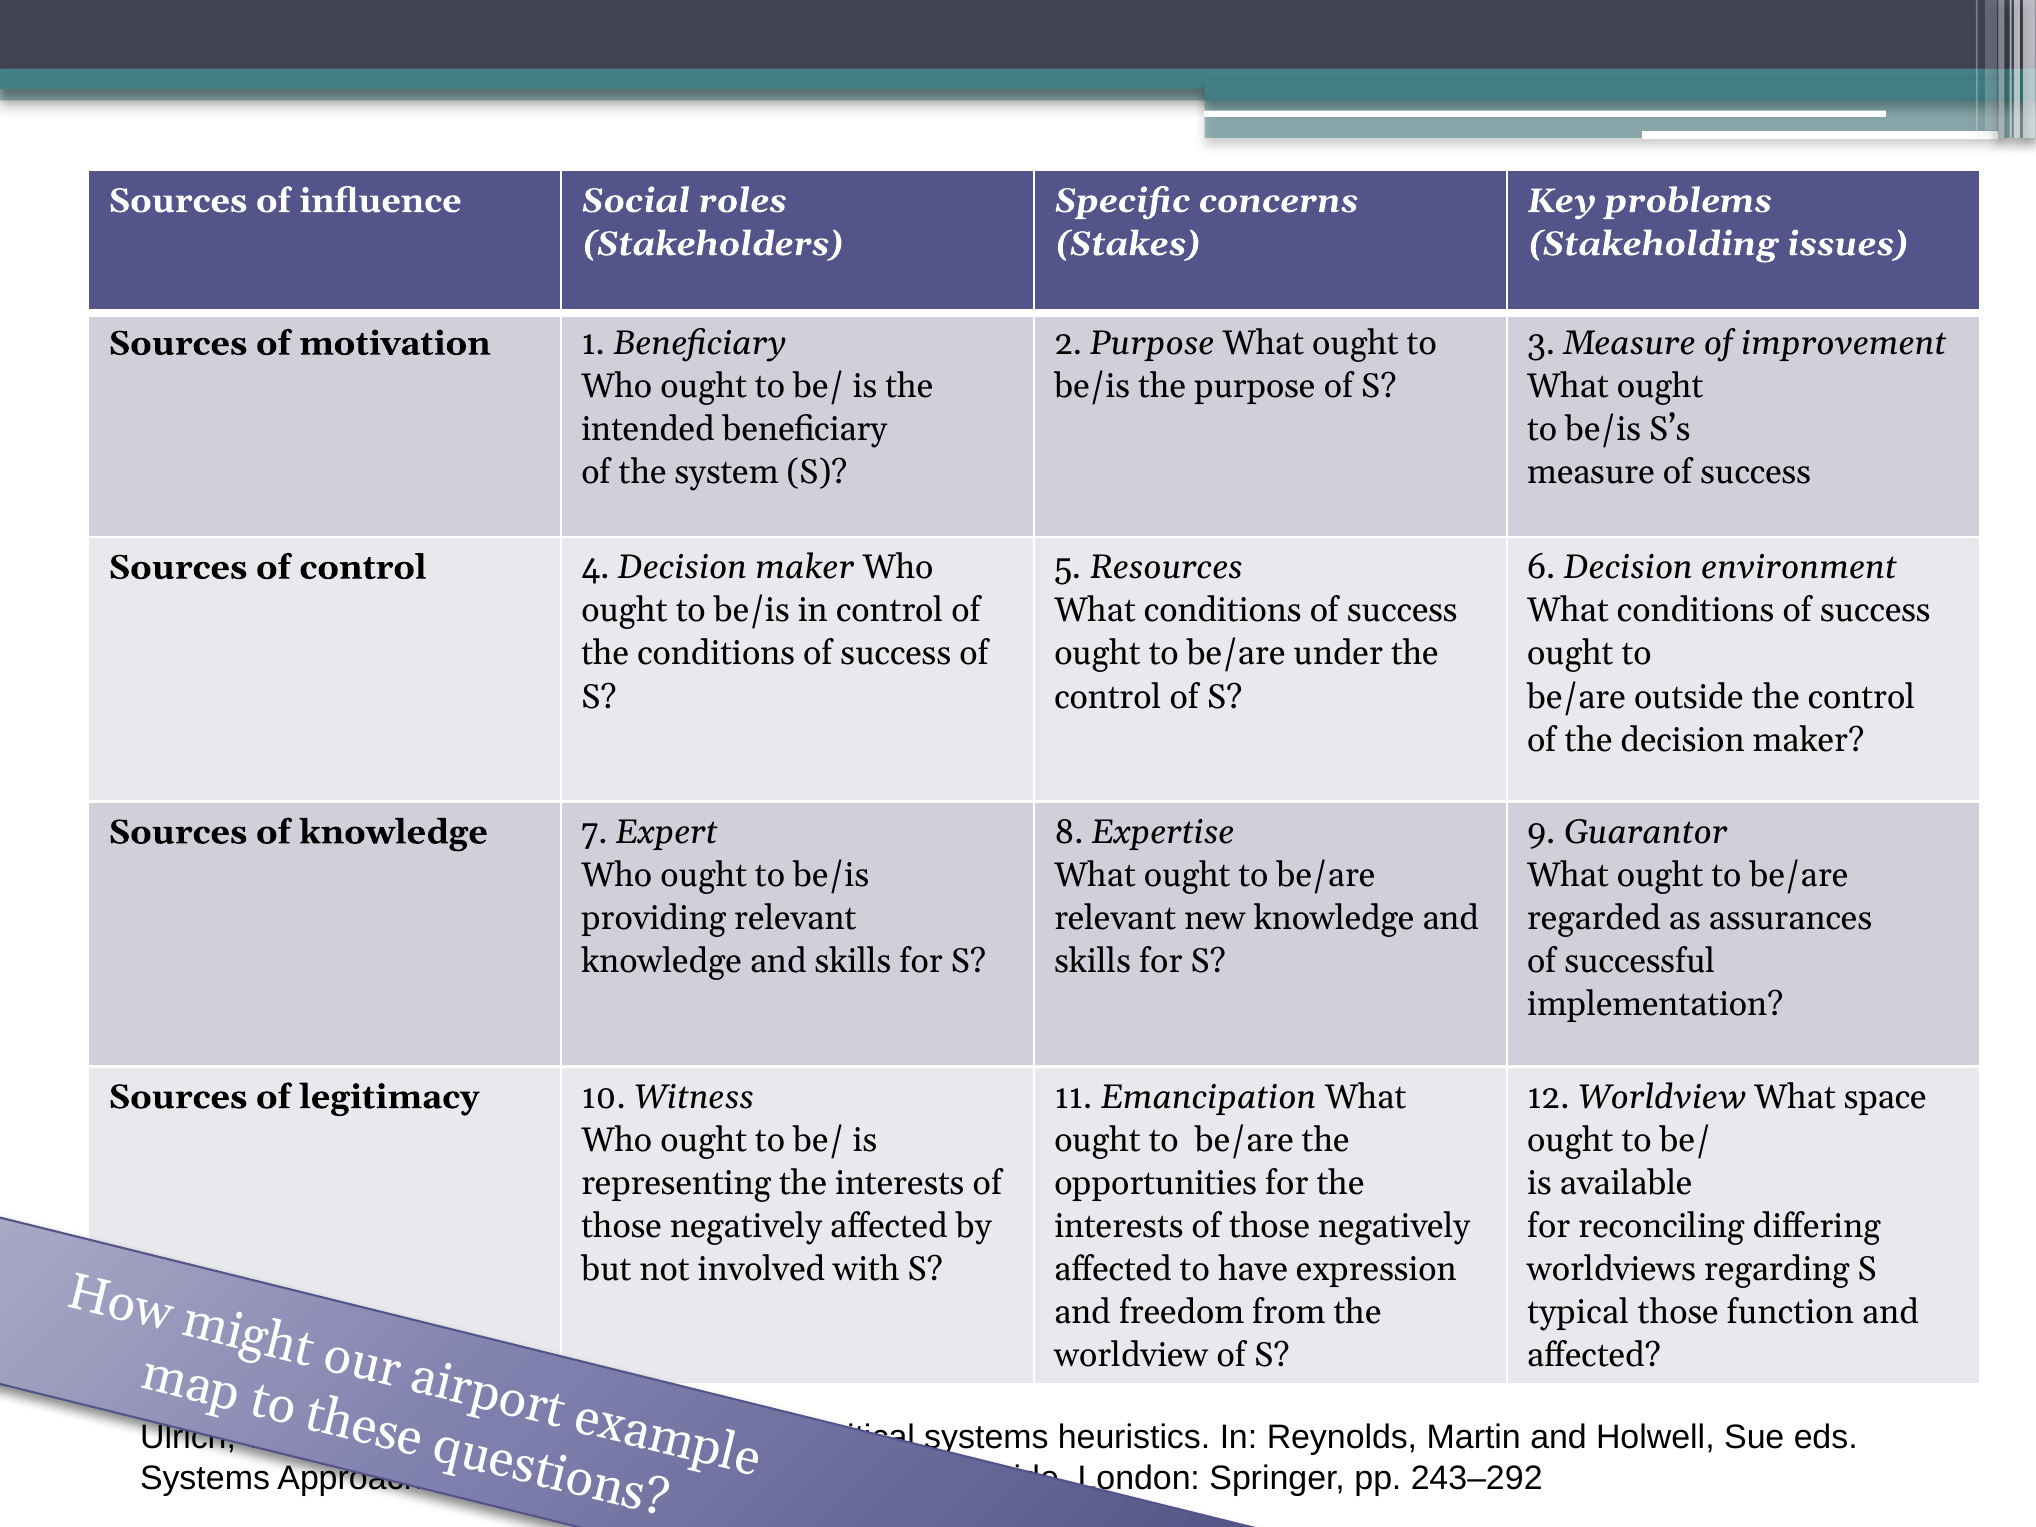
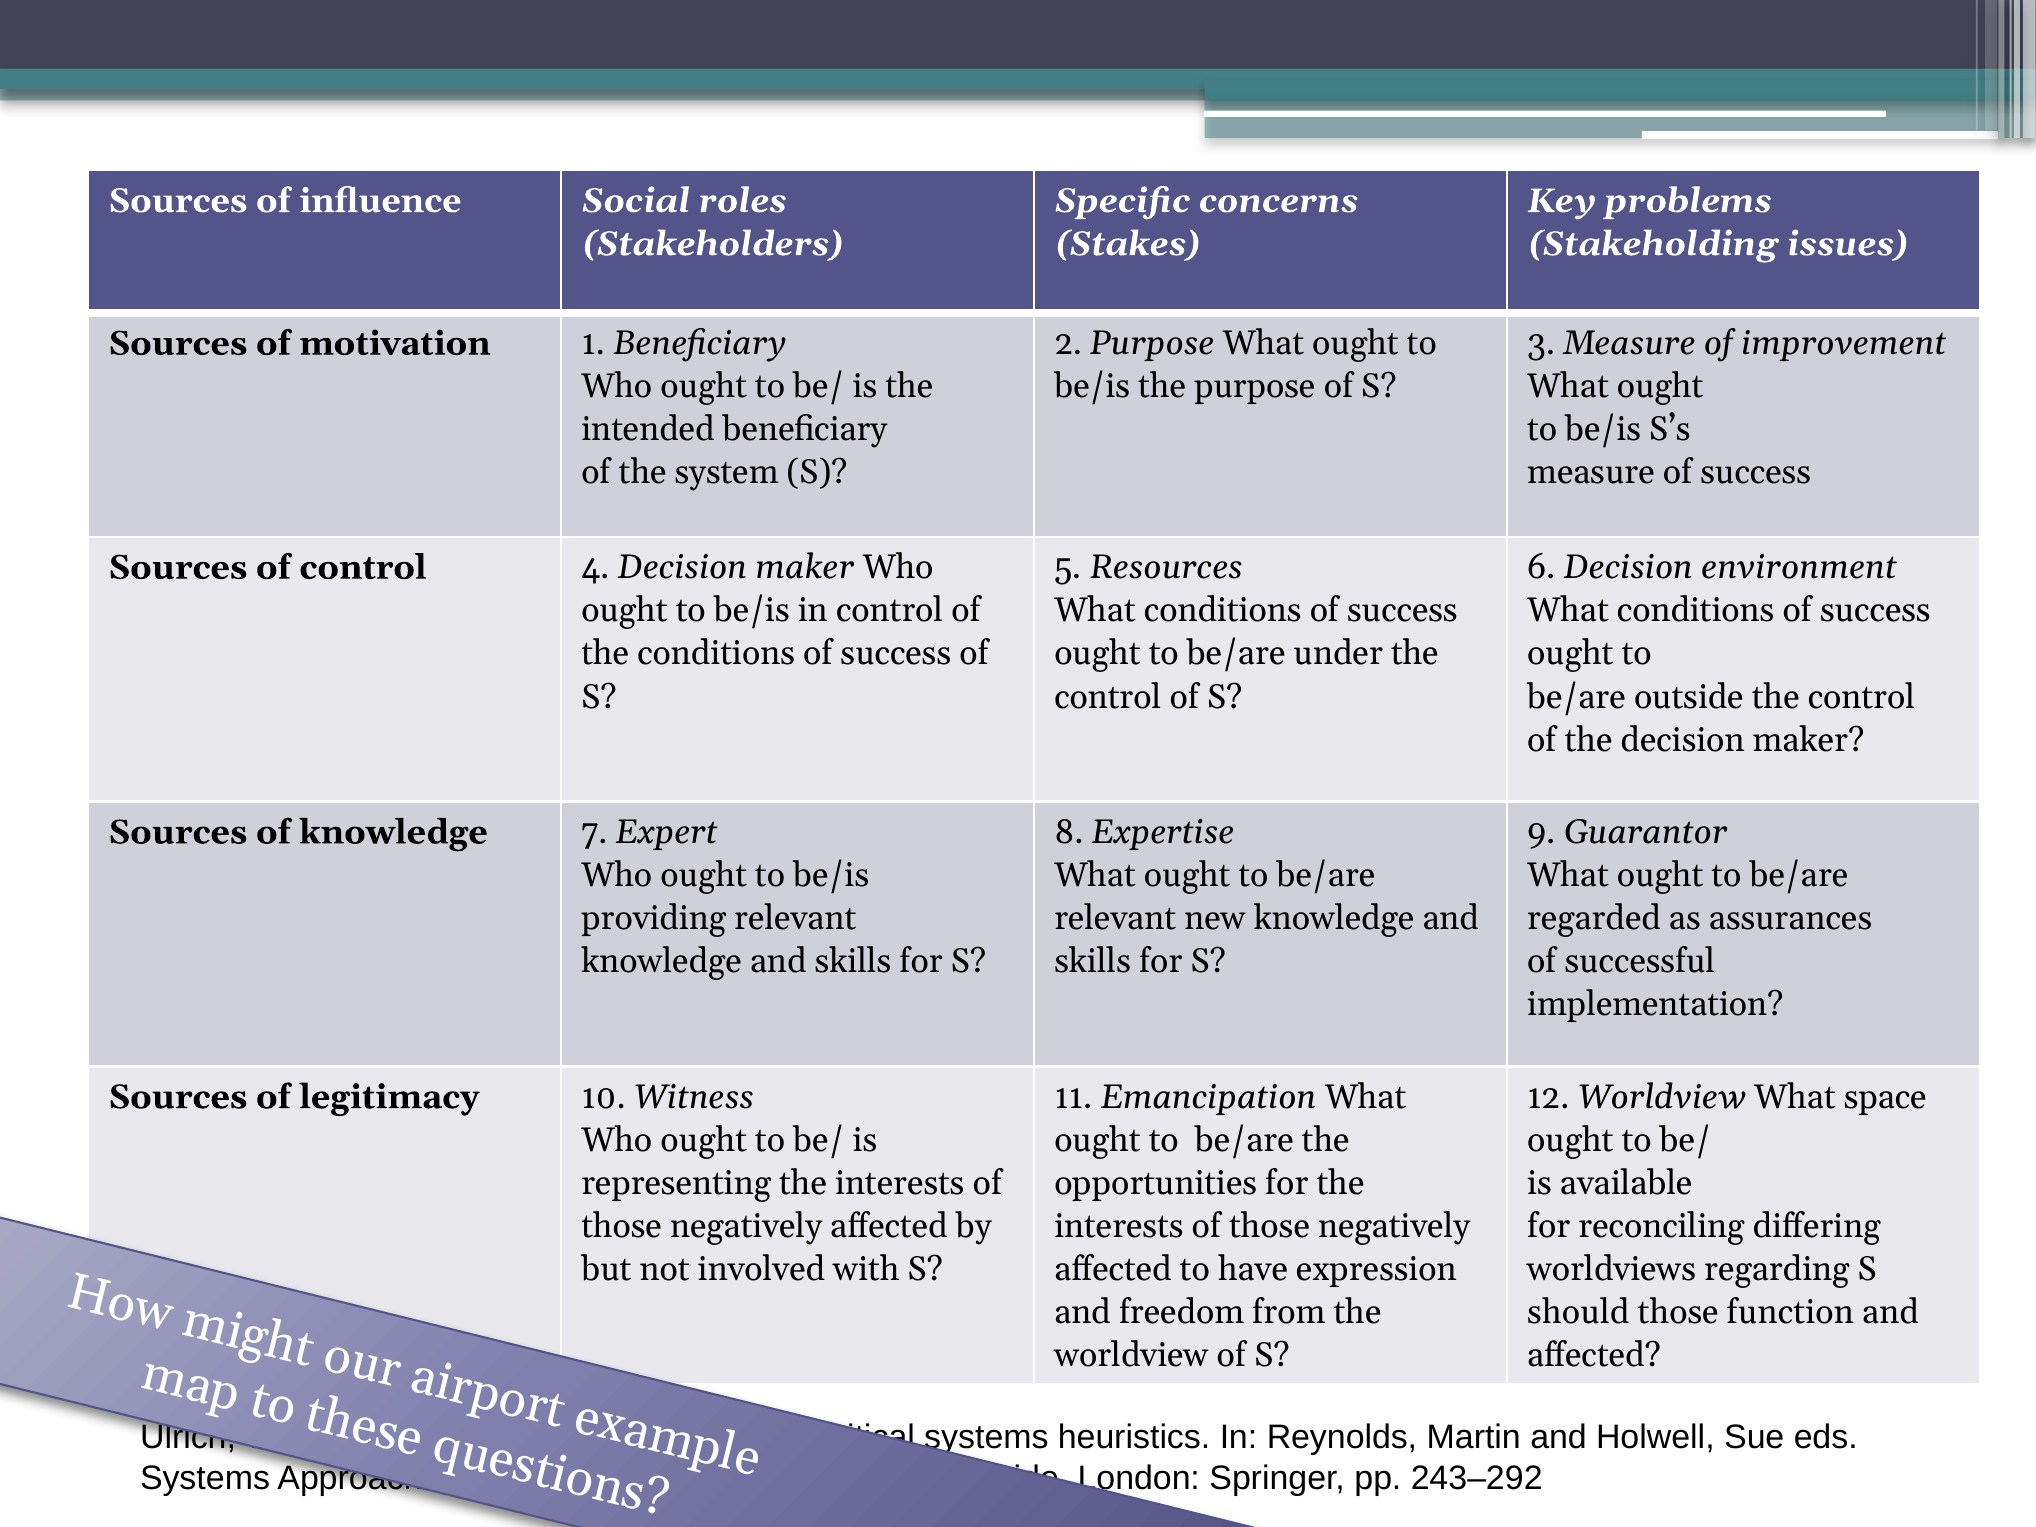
typical: typical -> should
